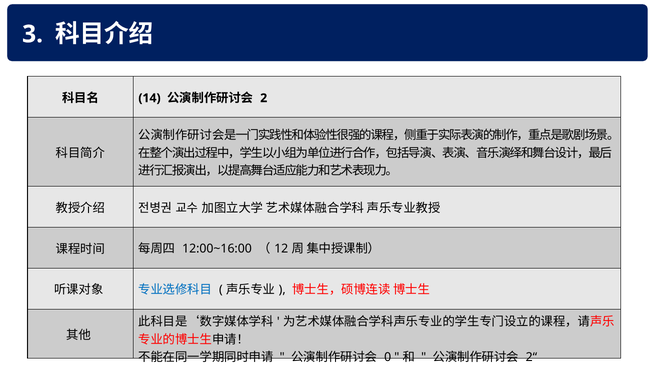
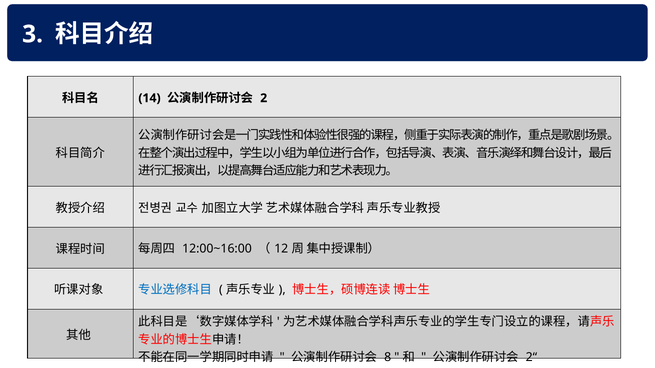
0: 0 -> 8
